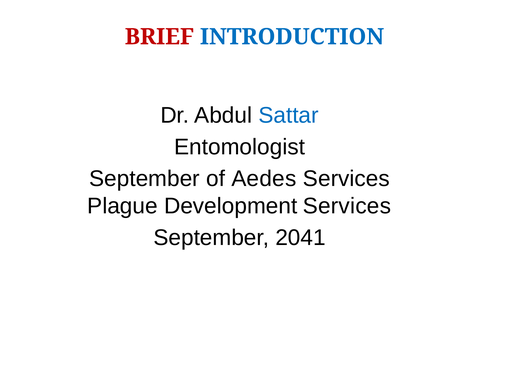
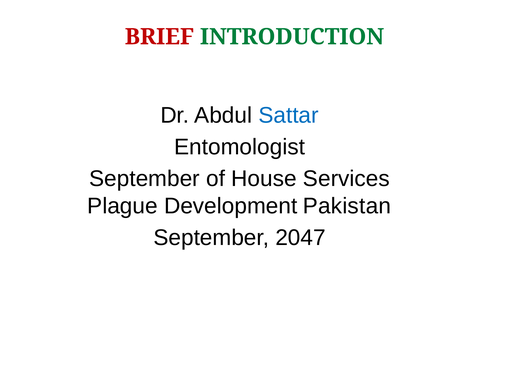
INTRODUCTION colour: blue -> green
Aedes: Aedes -> House
Development Services: Services -> Pakistan
2041: 2041 -> 2047
